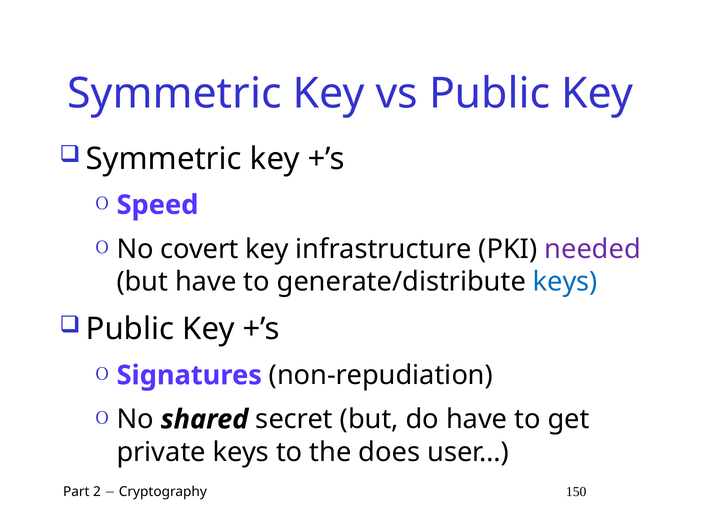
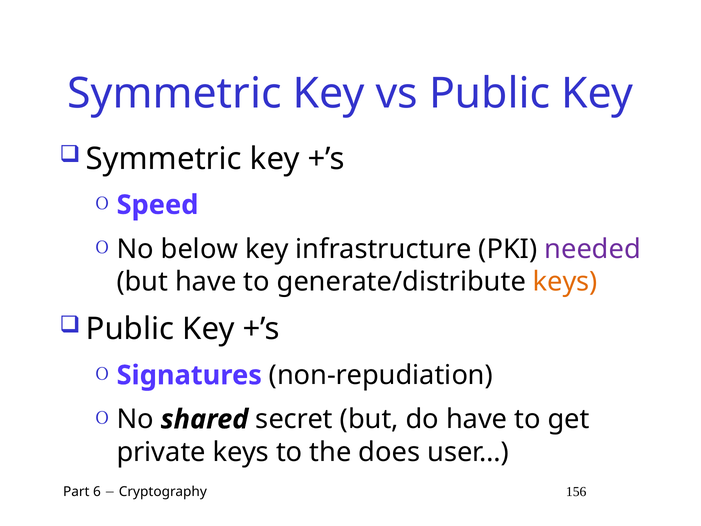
covert: covert -> below
keys at (565, 282) colour: blue -> orange
2: 2 -> 6
150: 150 -> 156
